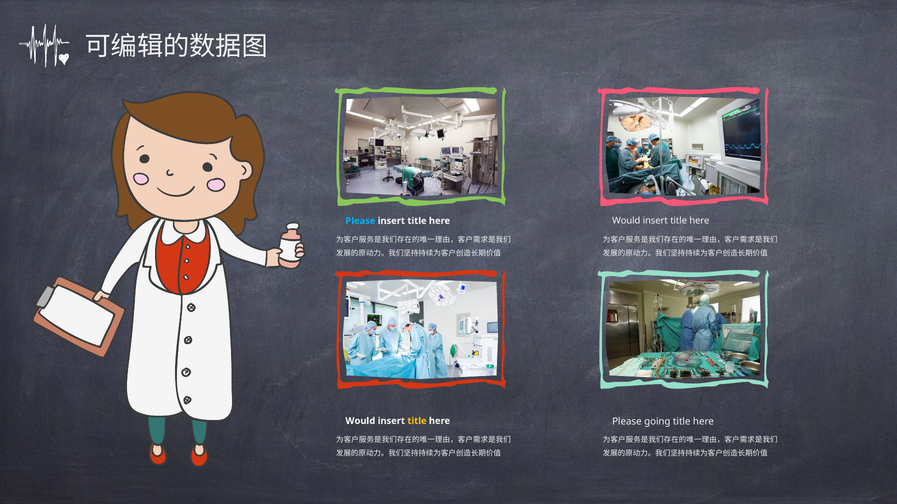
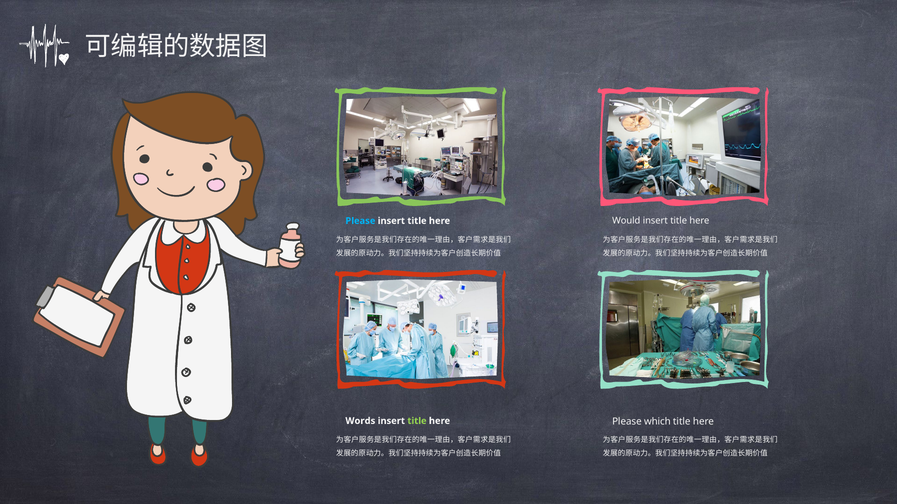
going: going -> which
Would at (360, 421): Would -> Words
title at (417, 421) colour: yellow -> light green
